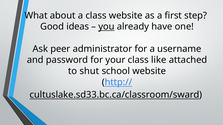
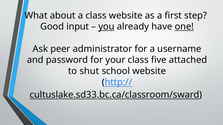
ideas: ideas -> input
one underline: none -> present
like: like -> five
